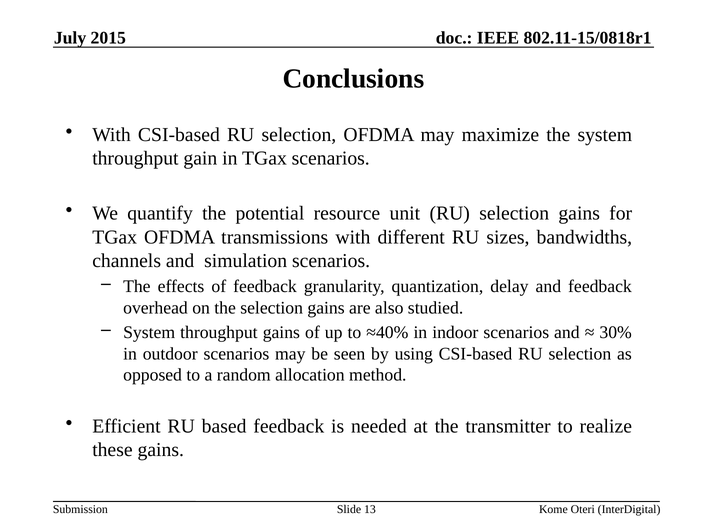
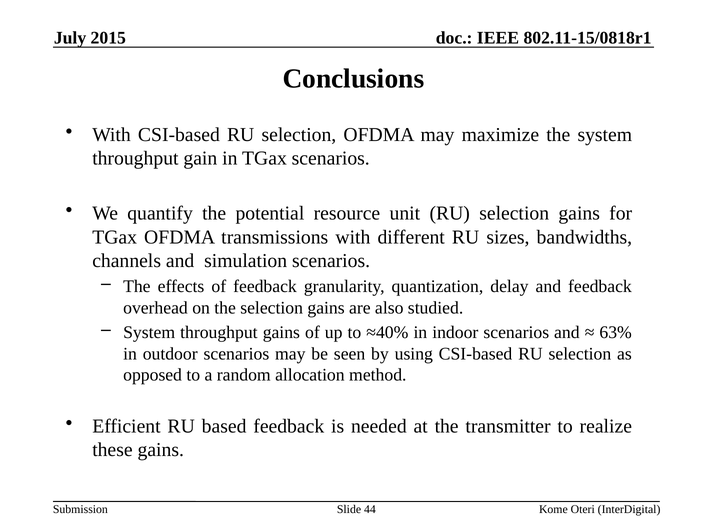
30%: 30% -> 63%
13: 13 -> 44
